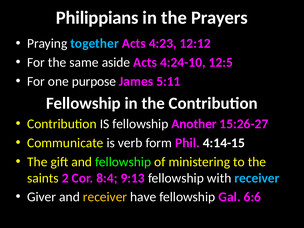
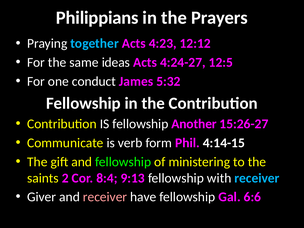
aside: aside -> ideas
4:24-10: 4:24-10 -> 4:24-27
purpose: purpose -> conduct
5:11: 5:11 -> 5:32
receiver at (105, 197) colour: yellow -> pink
